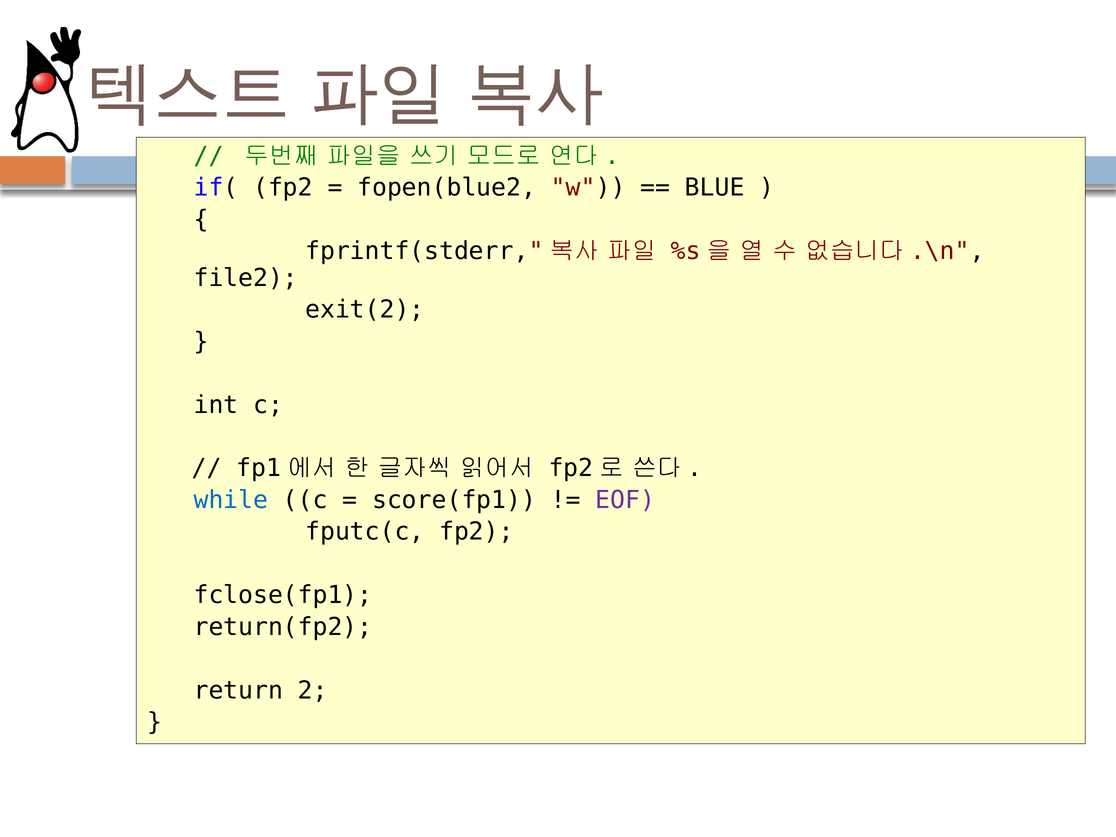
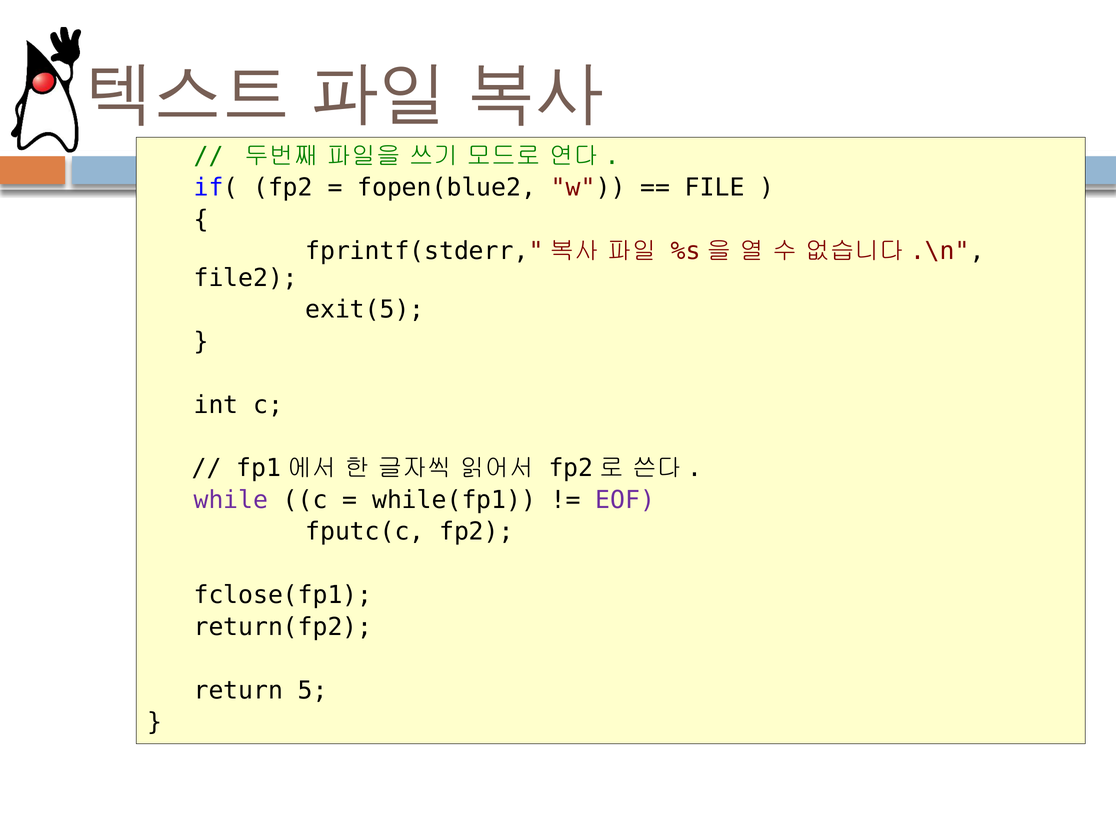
BLUE: BLUE -> FILE
exit(2: exit(2 -> exit(5
while colour: blue -> purple
score(fp1: score(fp1 -> while(fp1
2: 2 -> 5
